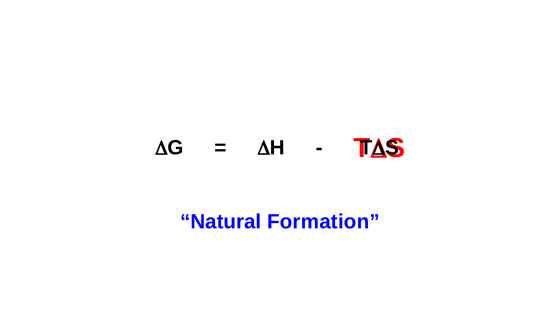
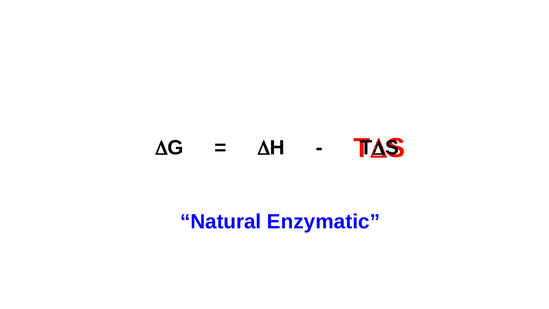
Formation: Formation -> Enzymatic
